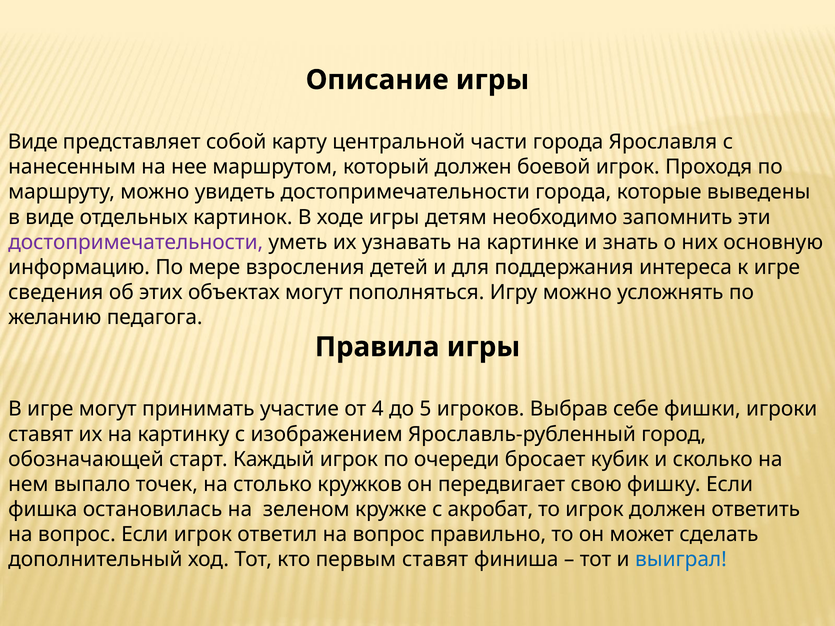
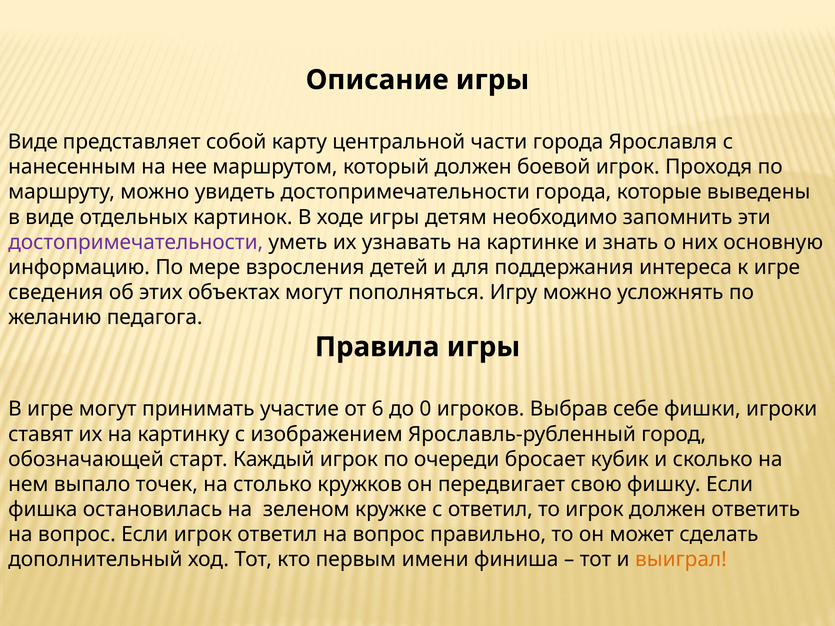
4: 4 -> 6
5: 5 -> 0
с акробат: акробат -> ответил
первым ставят: ставят -> имени
выиграл colour: blue -> orange
